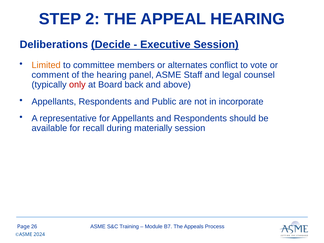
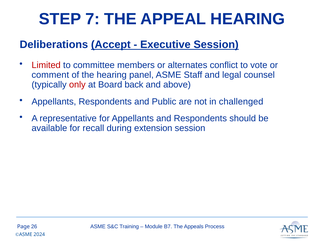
2: 2 -> 7
Decide: Decide -> Accept
Limited colour: orange -> red
incorporate: incorporate -> challenged
materially: materially -> extension
